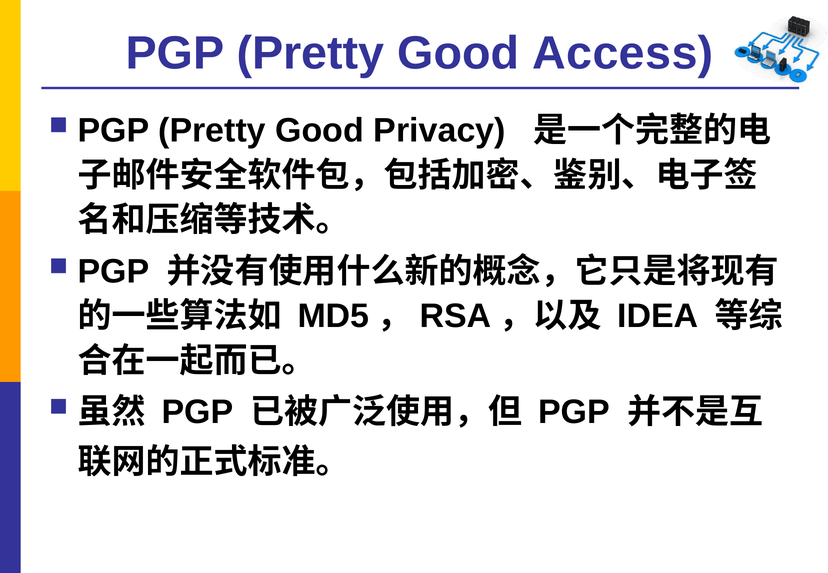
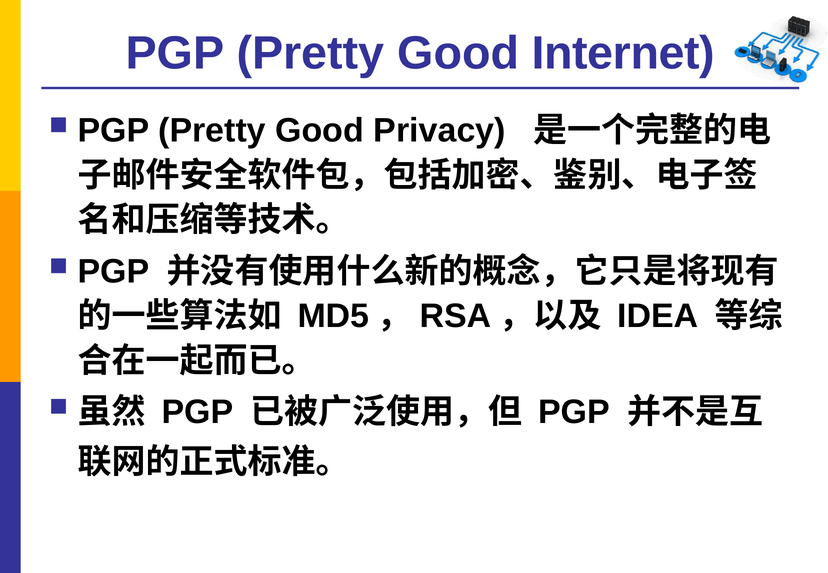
Access: Access -> Internet
